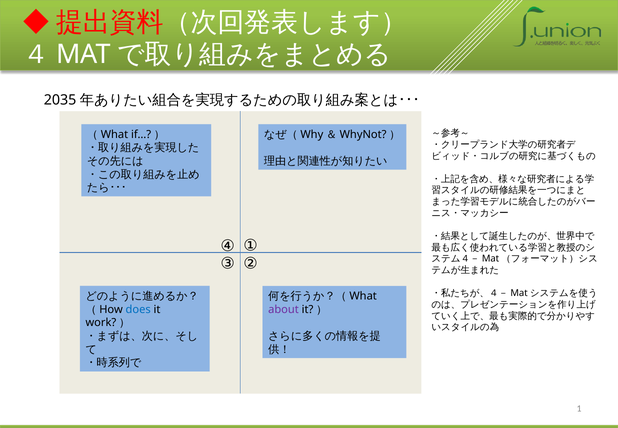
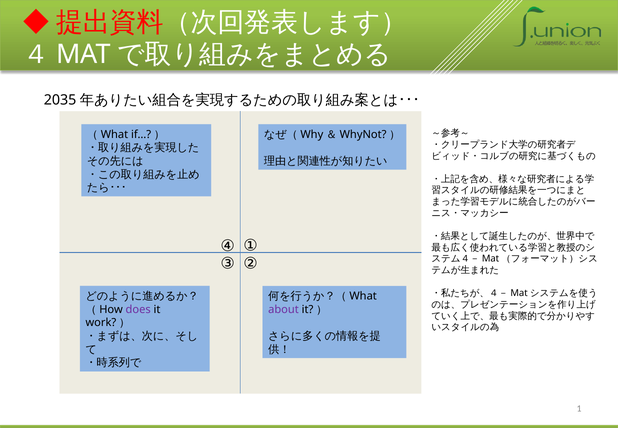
does colour: blue -> purple
